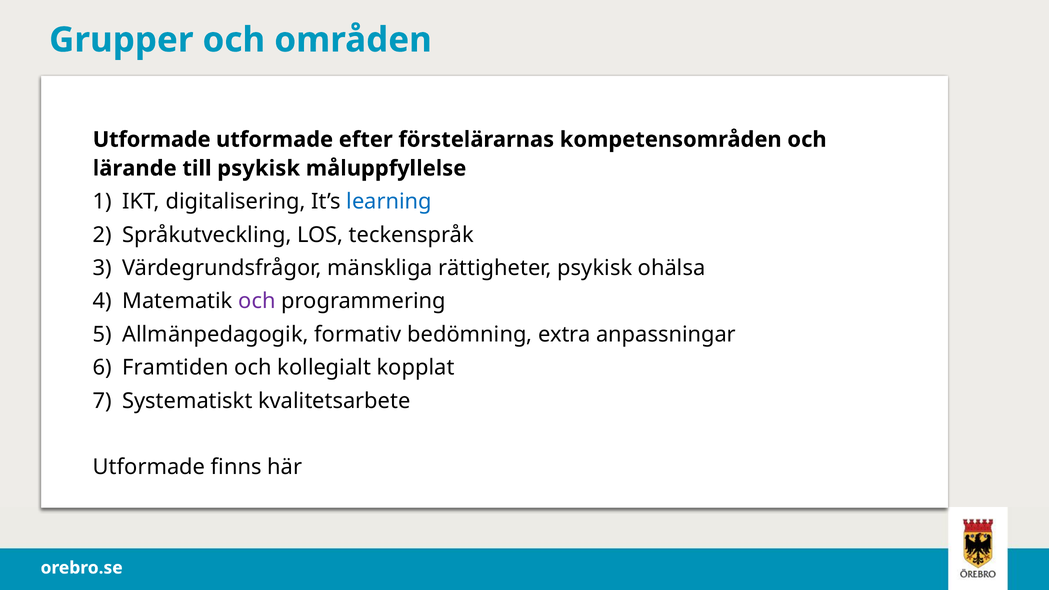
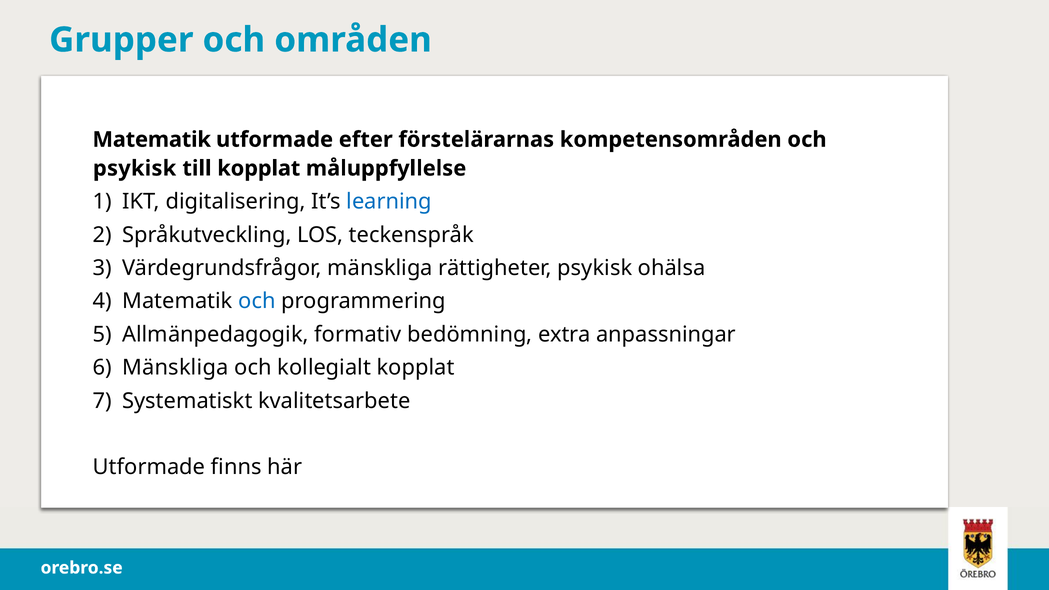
Utformade at (152, 140): Utformade -> Matematik
lärande at (135, 168): lärande -> psykisk
till psykisk: psykisk -> kopplat
och at (257, 301) colour: purple -> blue
Framtiden at (175, 368): Framtiden -> Mänskliga
